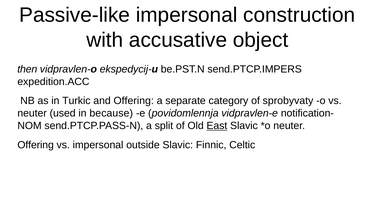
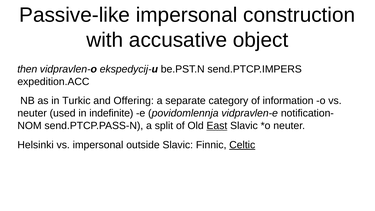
sprobyvaty: sprobyvaty -> information
because: because -> indefinite
Offering at (36, 145): Offering -> Helsinki
Celtic underline: none -> present
